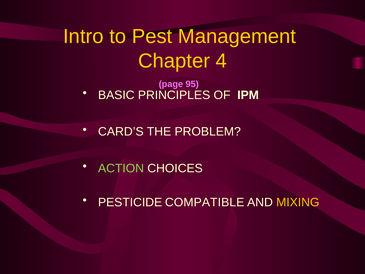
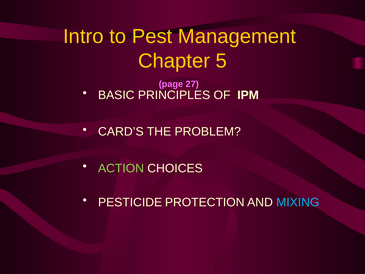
4: 4 -> 5
95: 95 -> 27
COMPATIBLE: COMPATIBLE -> PROTECTION
MIXING colour: yellow -> light blue
